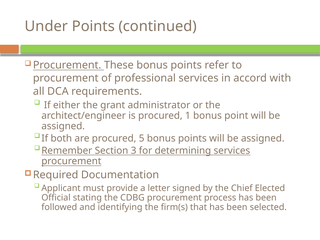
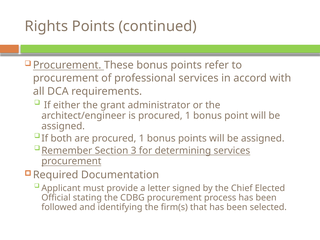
Under: Under -> Rights
are procured 5: 5 -> 1
